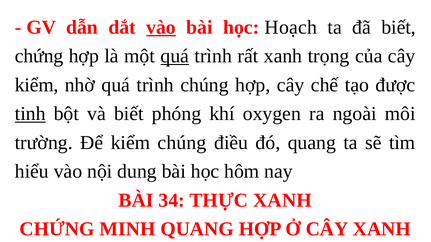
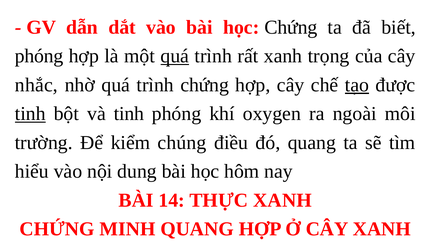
vào at (161, 27) underline: present -> none
học Hoạch: Hoạch -> Chứng
chứng at (39, 56): chứng -> phóng
kiểm at (37, 85): kiểm -> nhắc
trình chúng: chúng -> chứng
tạo underline: none -> present
và biết: biết -> tinh
34: 34 -> 14
